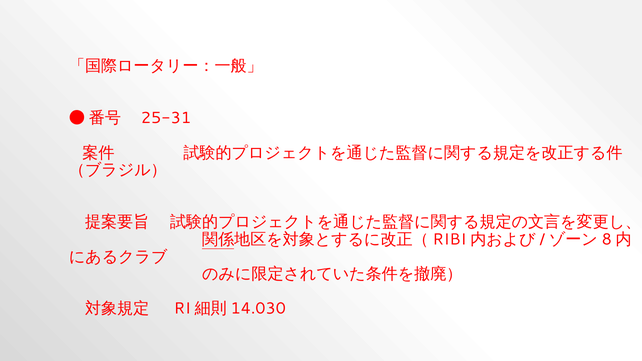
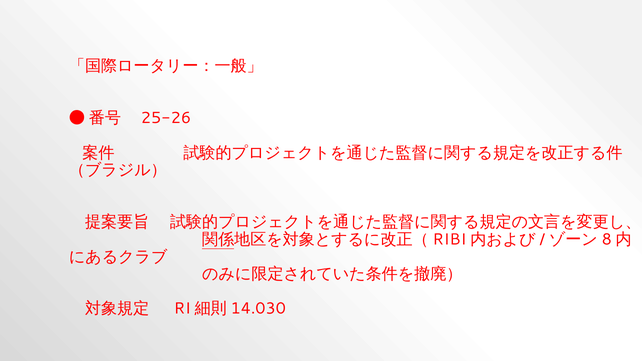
25-31: 25-31 -> 25-26
